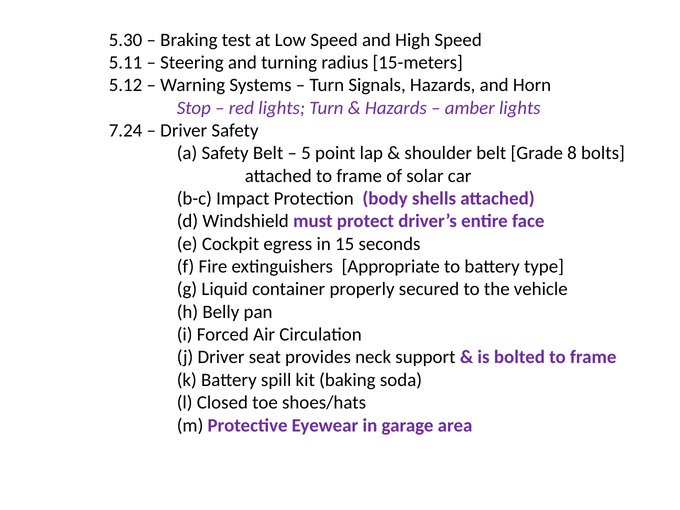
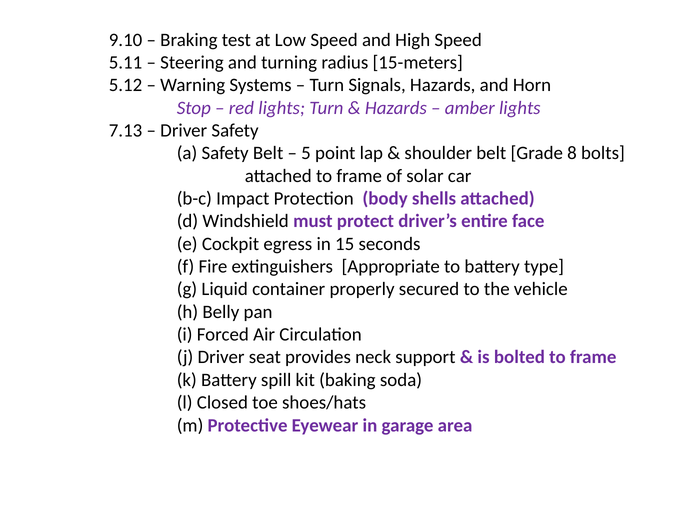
5.30: 5.30 -> 9.10
7.24: 7.24 -> 7.13
